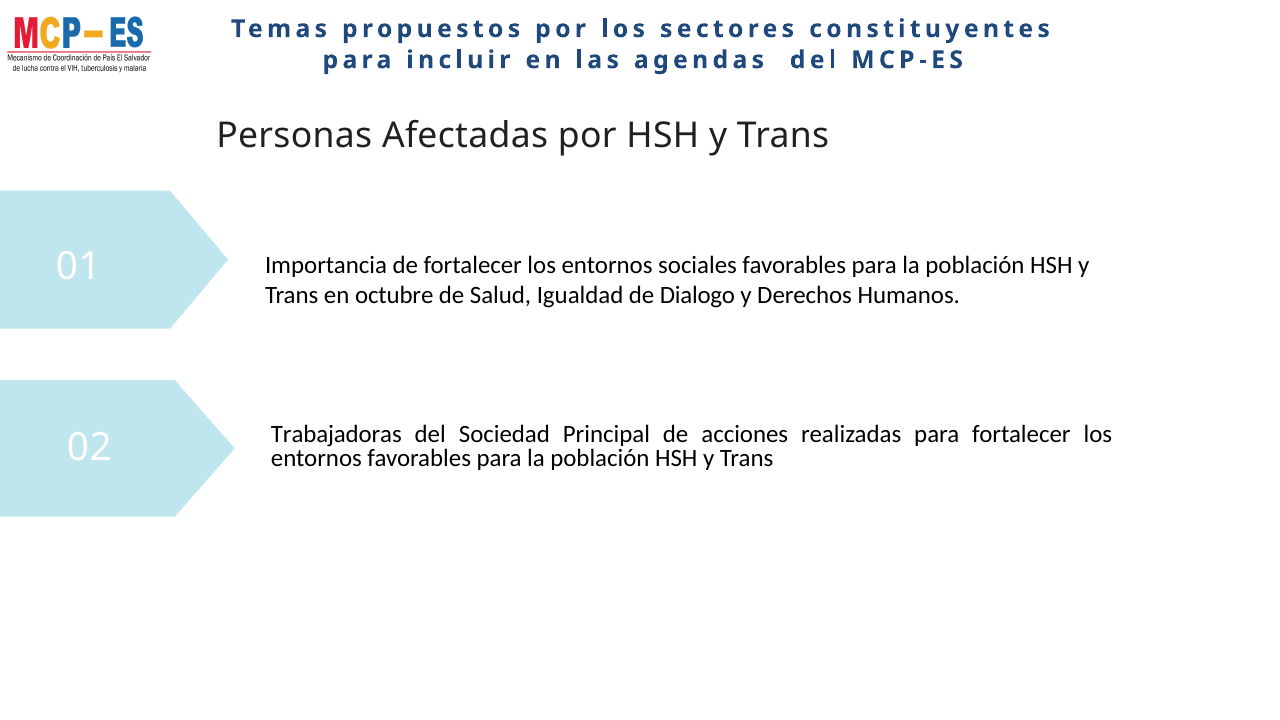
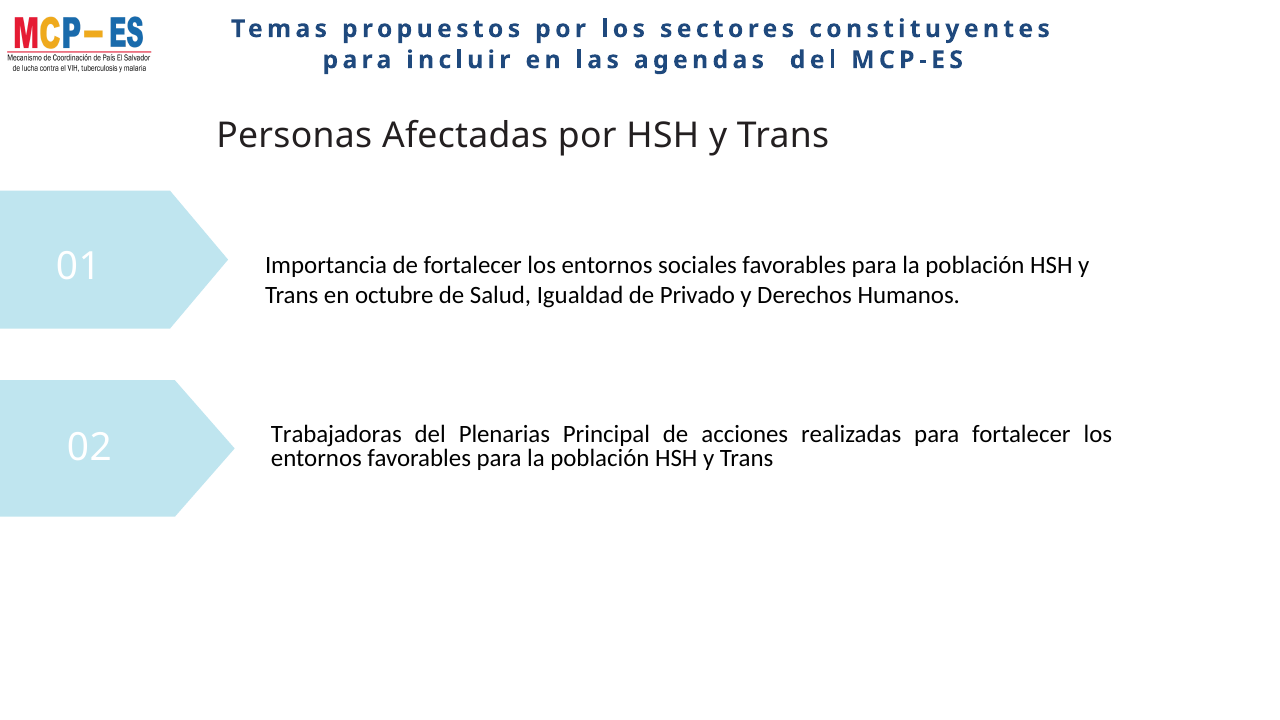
Dialogo: Dialogo -> Privado
Sociedad: Sociedad -> Plenarias
